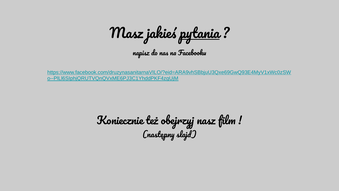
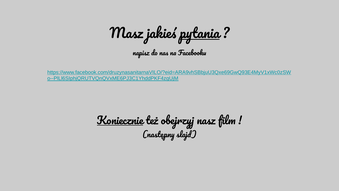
Koniecznie underline: none -> present
